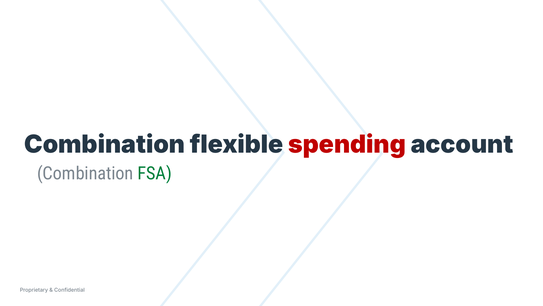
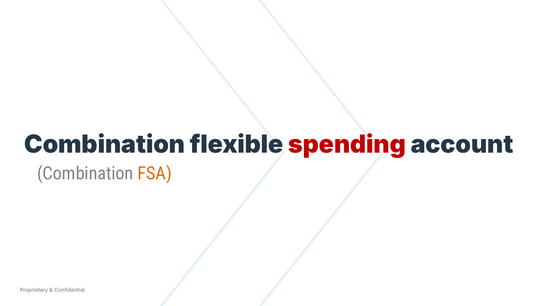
FSA colour: green -> orange
